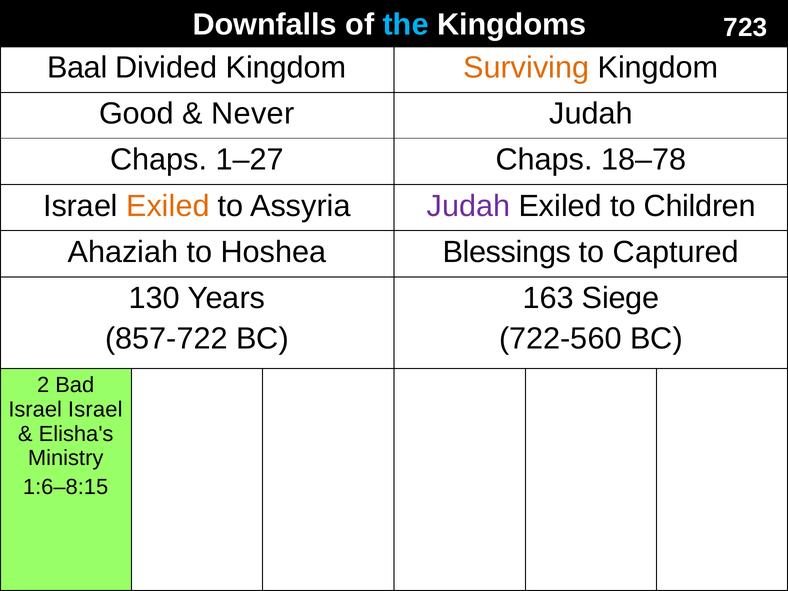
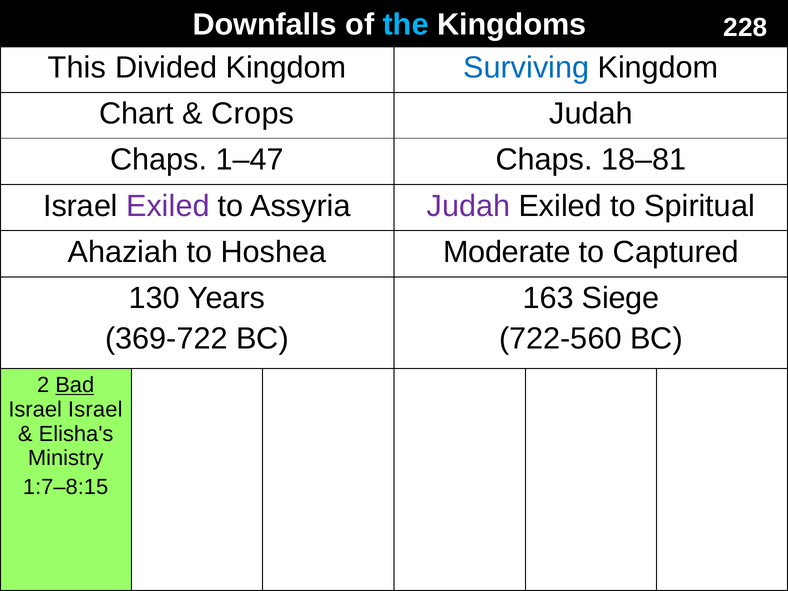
723: 723 -> 228
Baal: Baal -> This
Surviving colour: orange -> blue
Good: Good -> Chart
Never: Never -> Crops
1–27: 1–27 -> 1–47
18–78: 18–78 -> 18–81
Exiled at (168, 206) colour: orange -> purple
Children: Children -> Spiritual
Blessings: Blessings -> Moderate
857-722: 857-722 -> 369-722
Bad underline: none -> present
1:6–8:15: 1:6–8:15 -> 1:7–8:15
